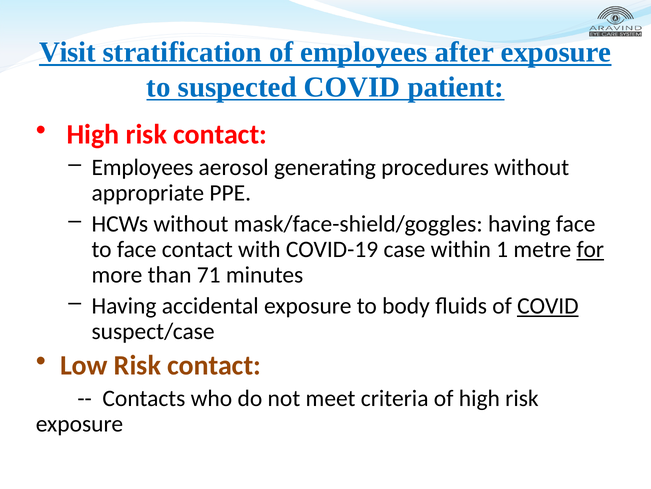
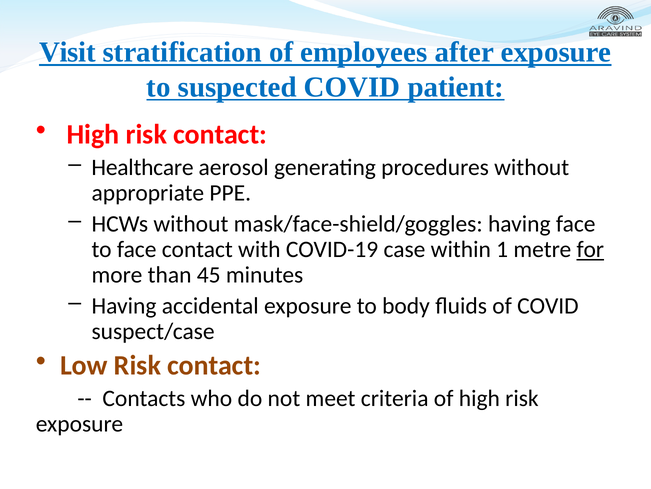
Employees at (143, 167): Employees -> Healthcare
71: 71 -> 45
COVID at (548, 306) underline: present -> none
